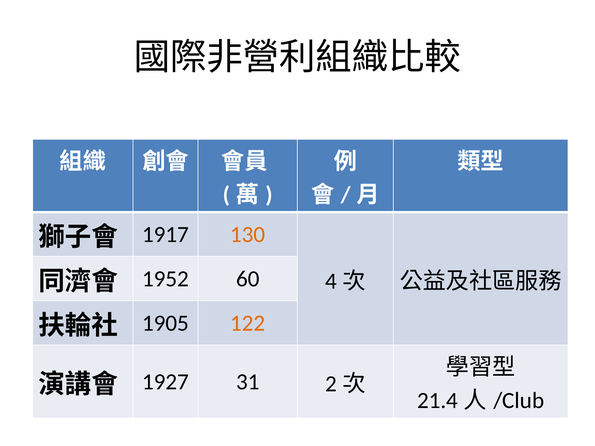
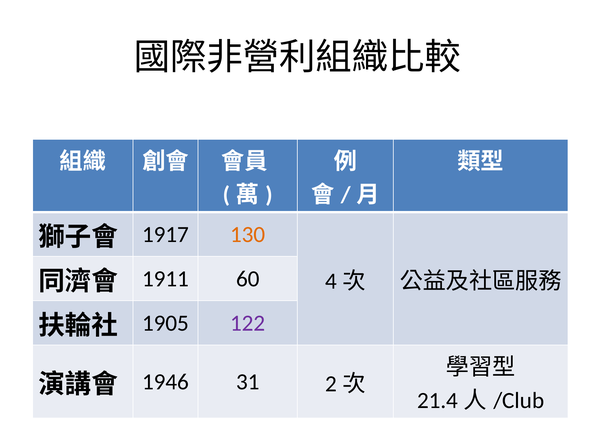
1952: 1952 -> 1911
122 colour: orange -> purple
1927: 1927 -> 1946
